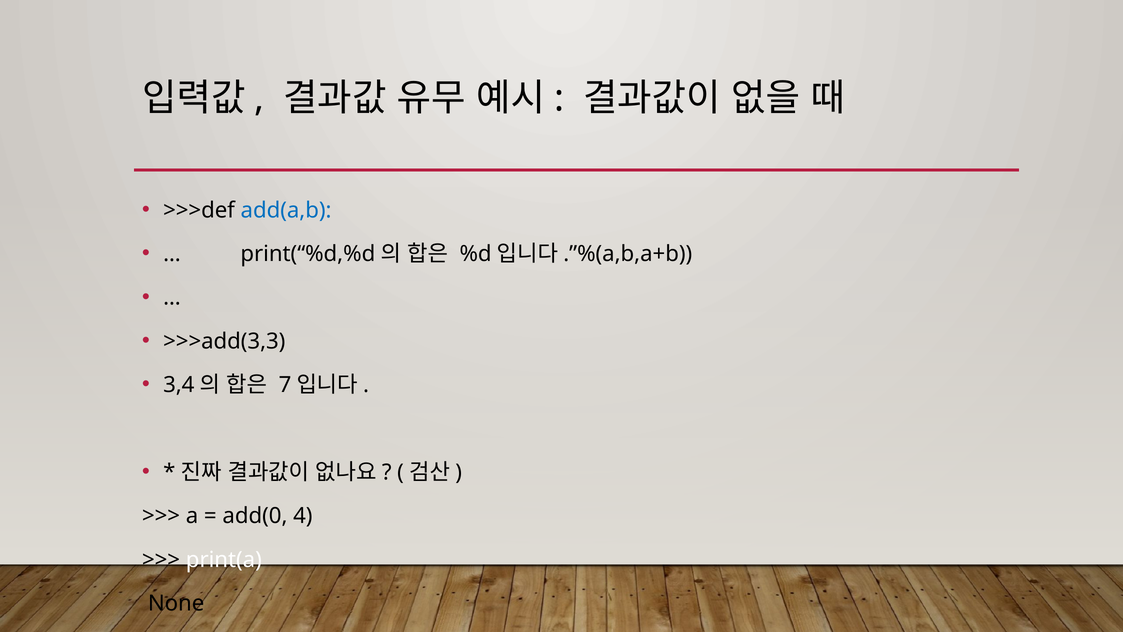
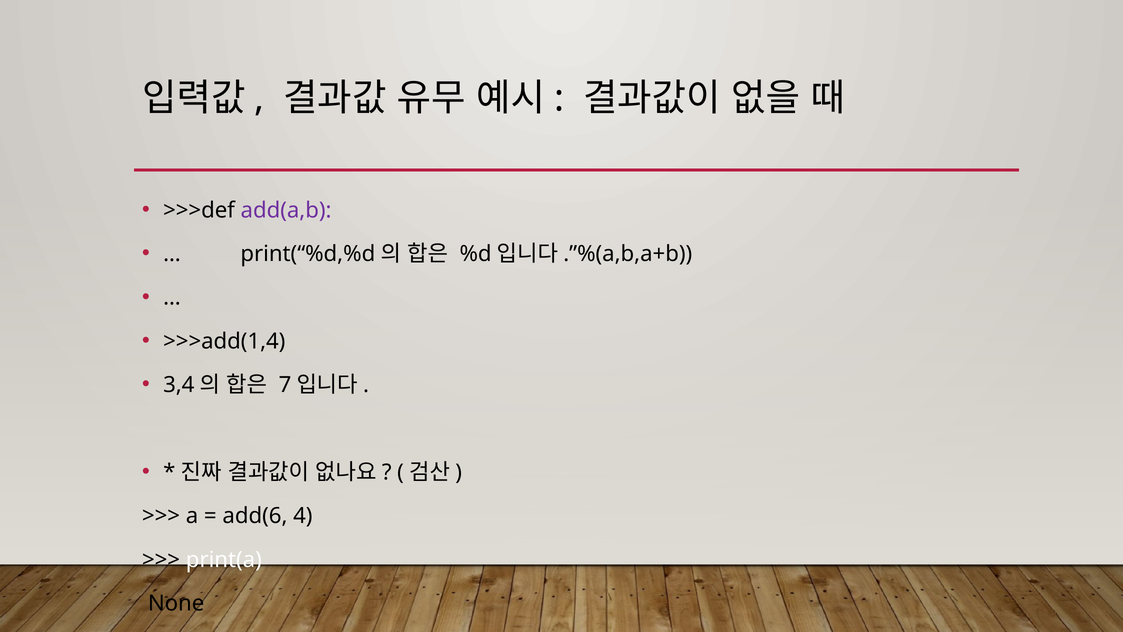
add(a,b colour: blue -> purple
>>>add(3,3: >>>add(3,3 -> >>>add(1,4
add(0: add(0 -> add(6
